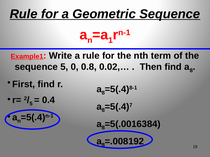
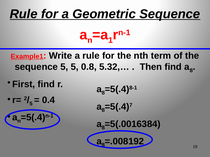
5 0: 0 -> 5
0.02,…: 0.02,… -> 5.32,…
